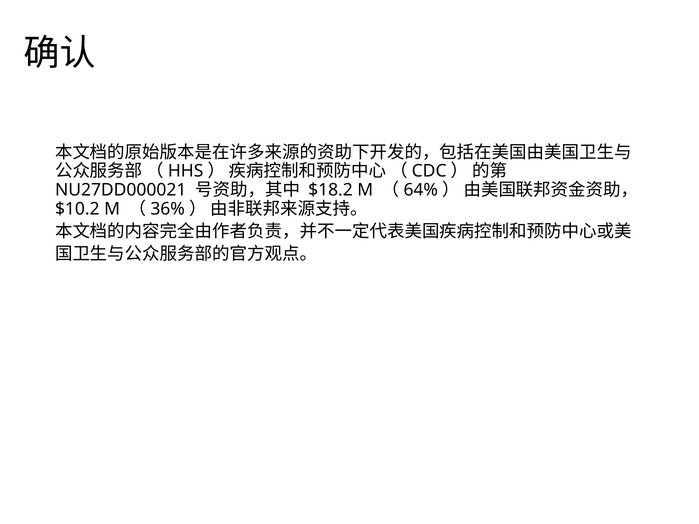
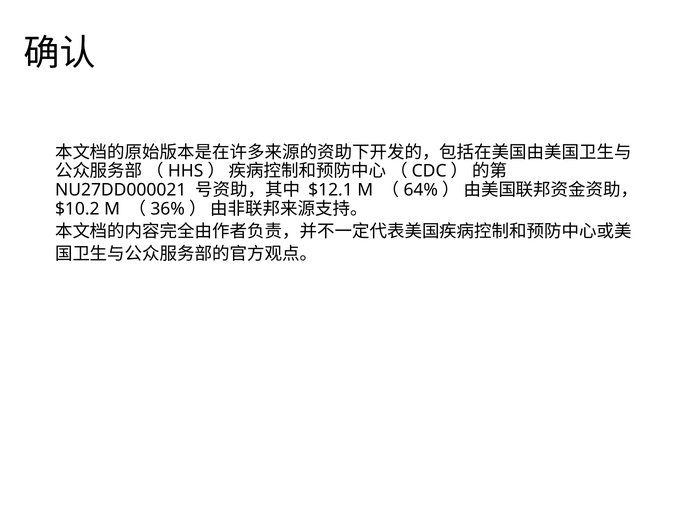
$18.2: $18.2 -> $12.1
